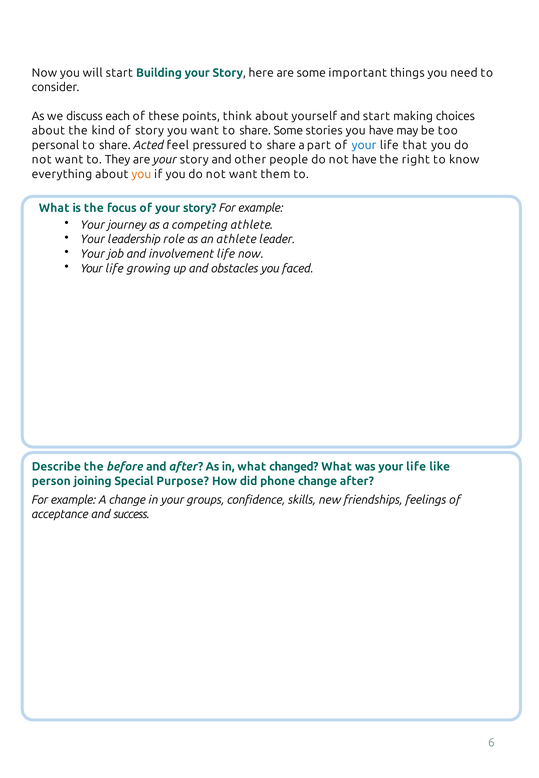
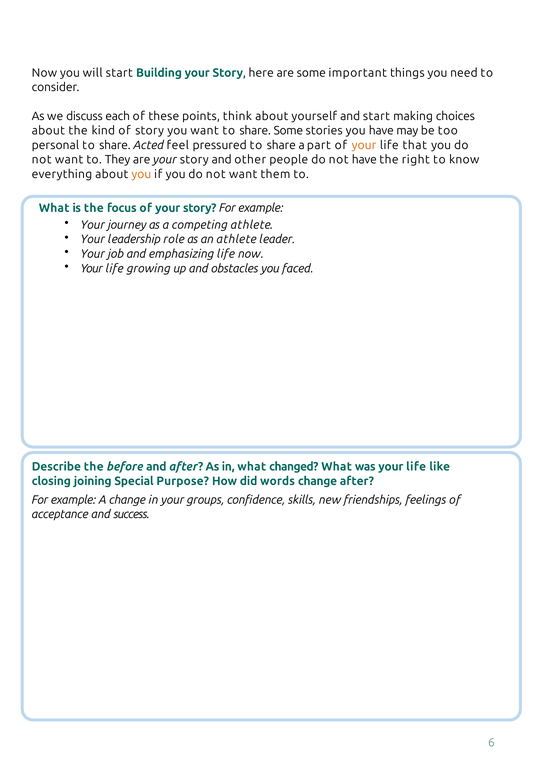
your at (364, 145) colour: blue -> orange
involvement: involvement -> emphasizing
person: person -> closing
phone: phone -> words
